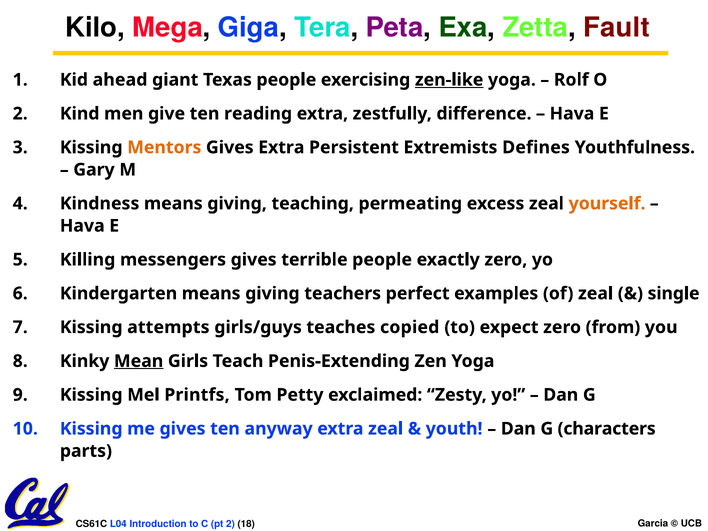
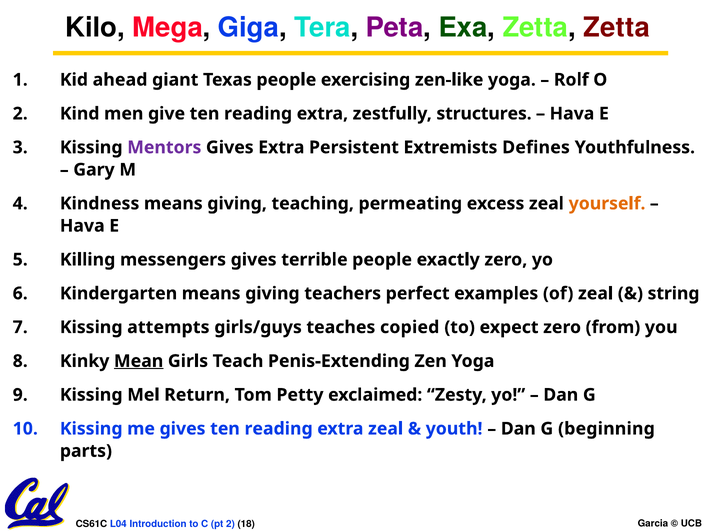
Zetta Fault: Fault -> Zetta
zen-like underline: present -> none
difference: difference -> structures
Mentors colour: orange -> purple
single: single -> string
Printfs: Printfs -> Return
gives ten anyway: anyway -> reading
characters: characters -> beginning
